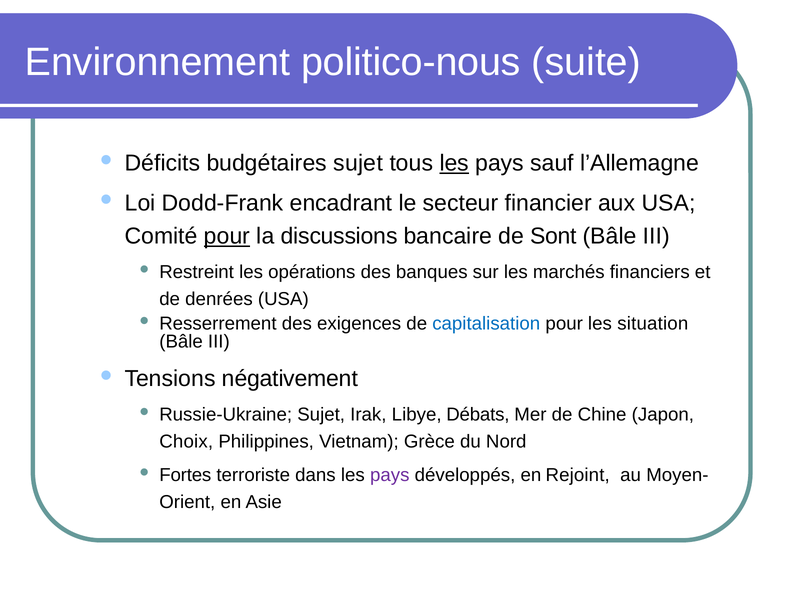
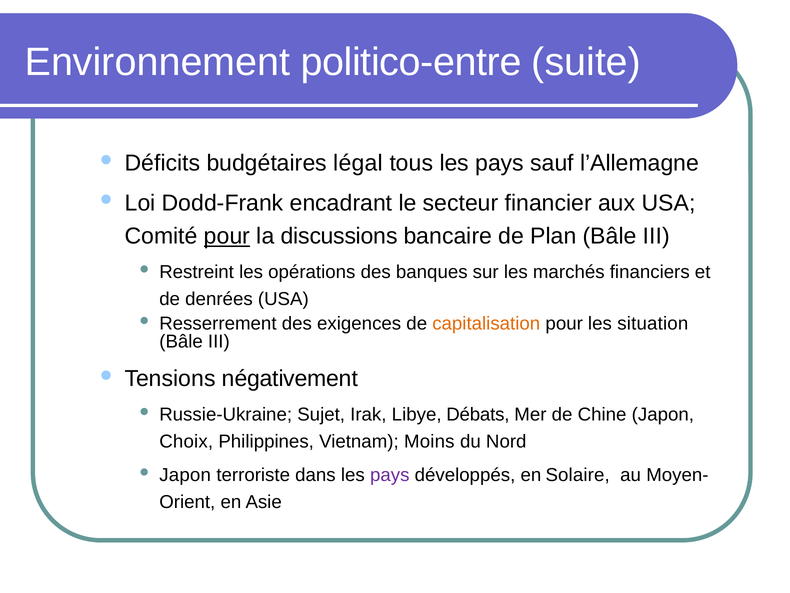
politico-nous: politico-nous -> politico-entre
budgétaires sujet: sujet -> légal
les at (454, 163) underline: present -> none
Sont: Sont -> Plan
capitalisation colour: blue -> orange
Grèce: Grèce -> Moins
Fortes at (185, 475): Fortes -> Japon
Rejoint: Rejoint -> Solaire
